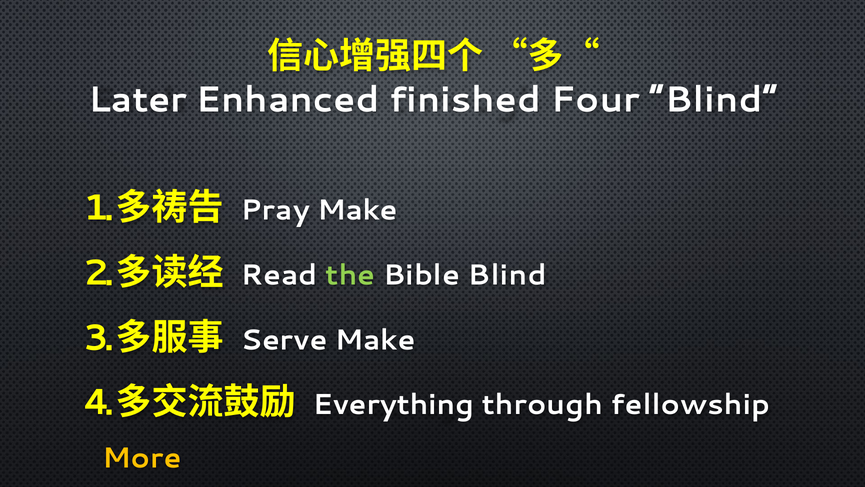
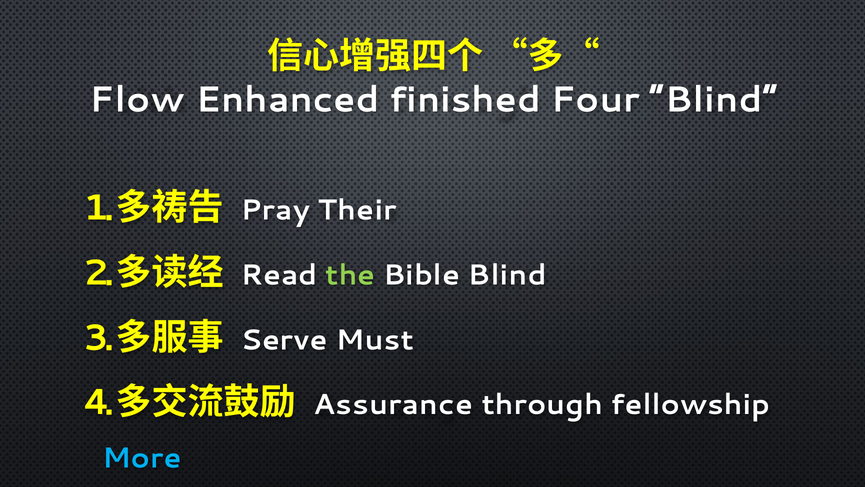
Later: Later -> Flow
Pray Make: Make -> Their
Serve Make: Make -> Must
Everything: Everything -> Assurance
More colour: yellow -> light blue
